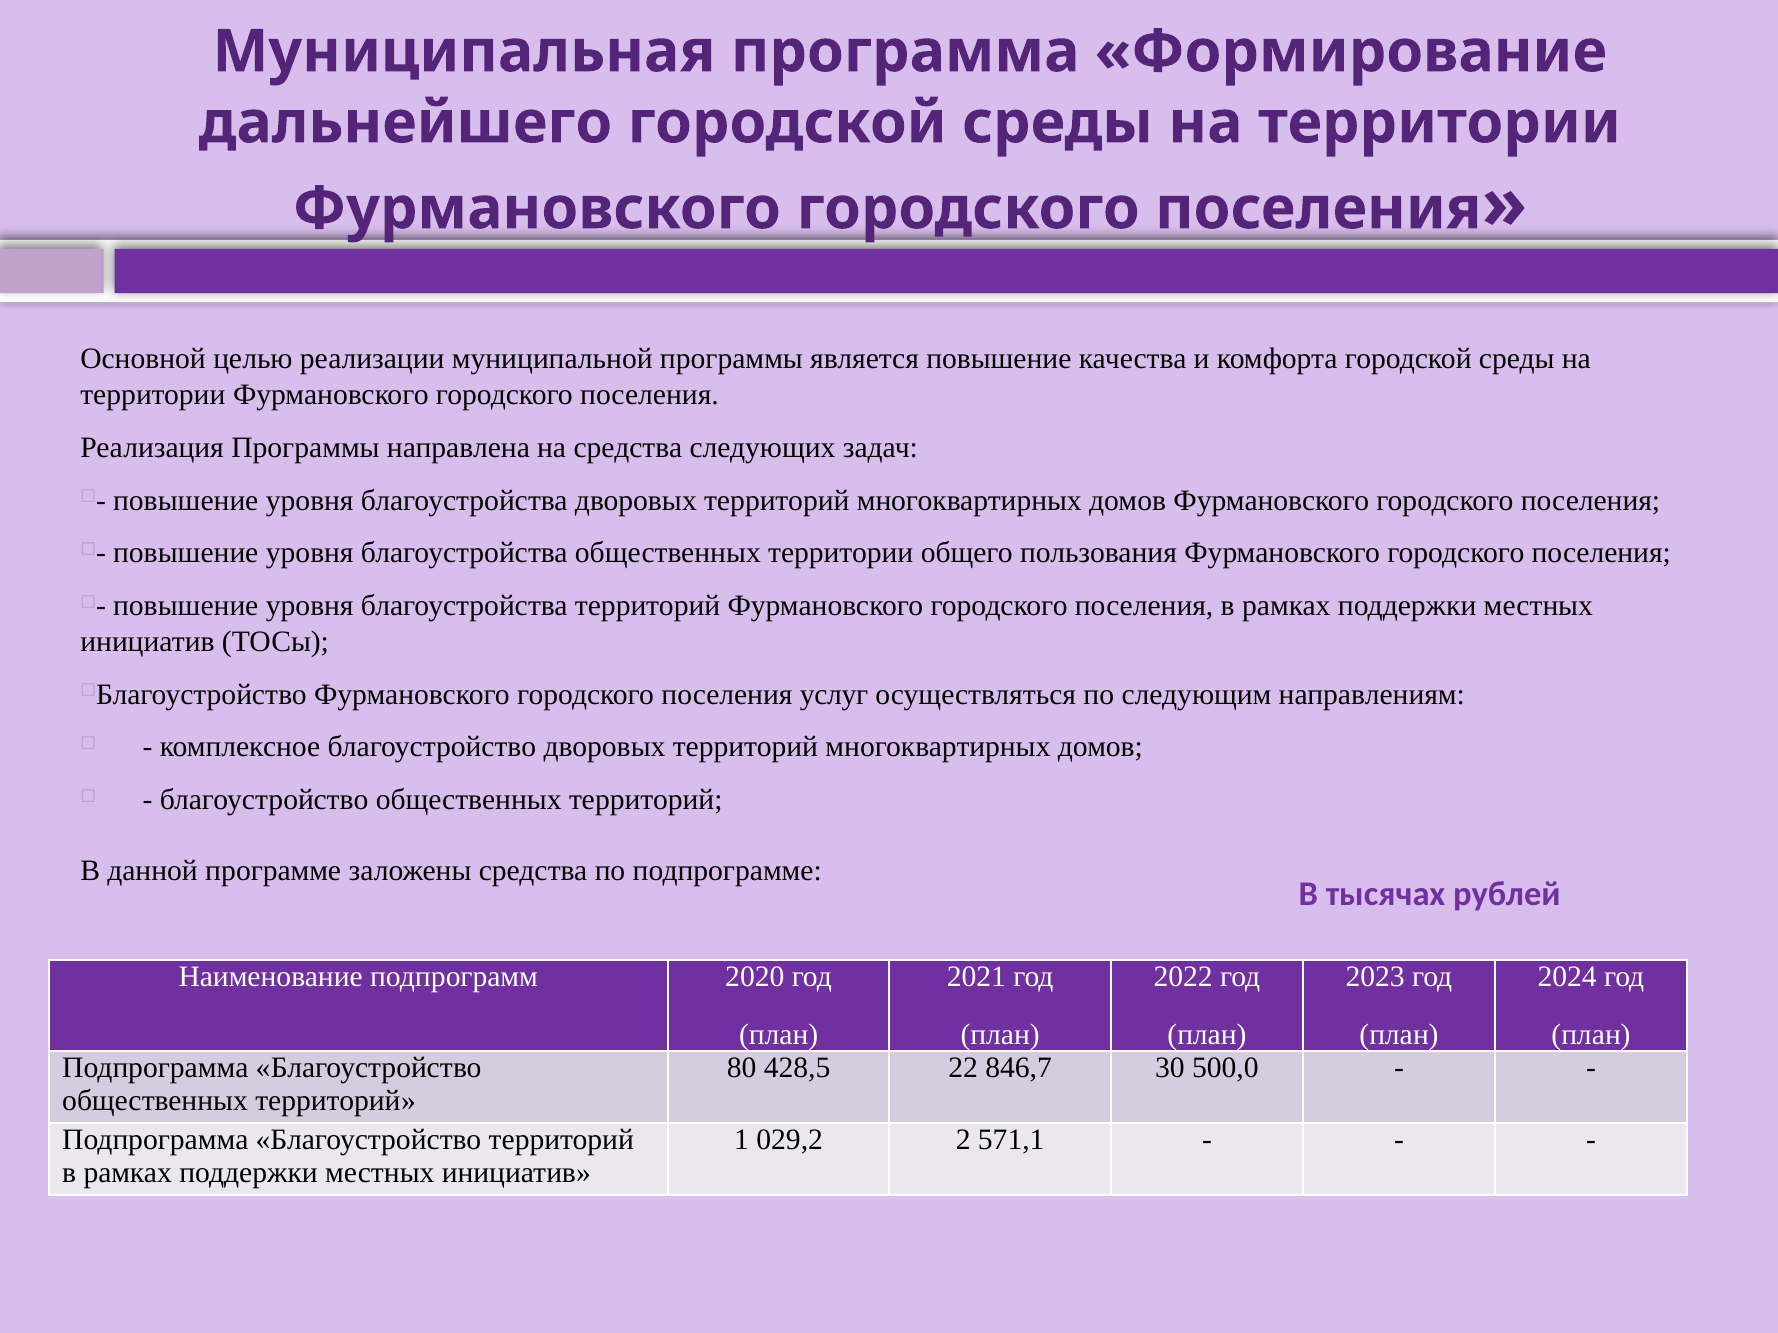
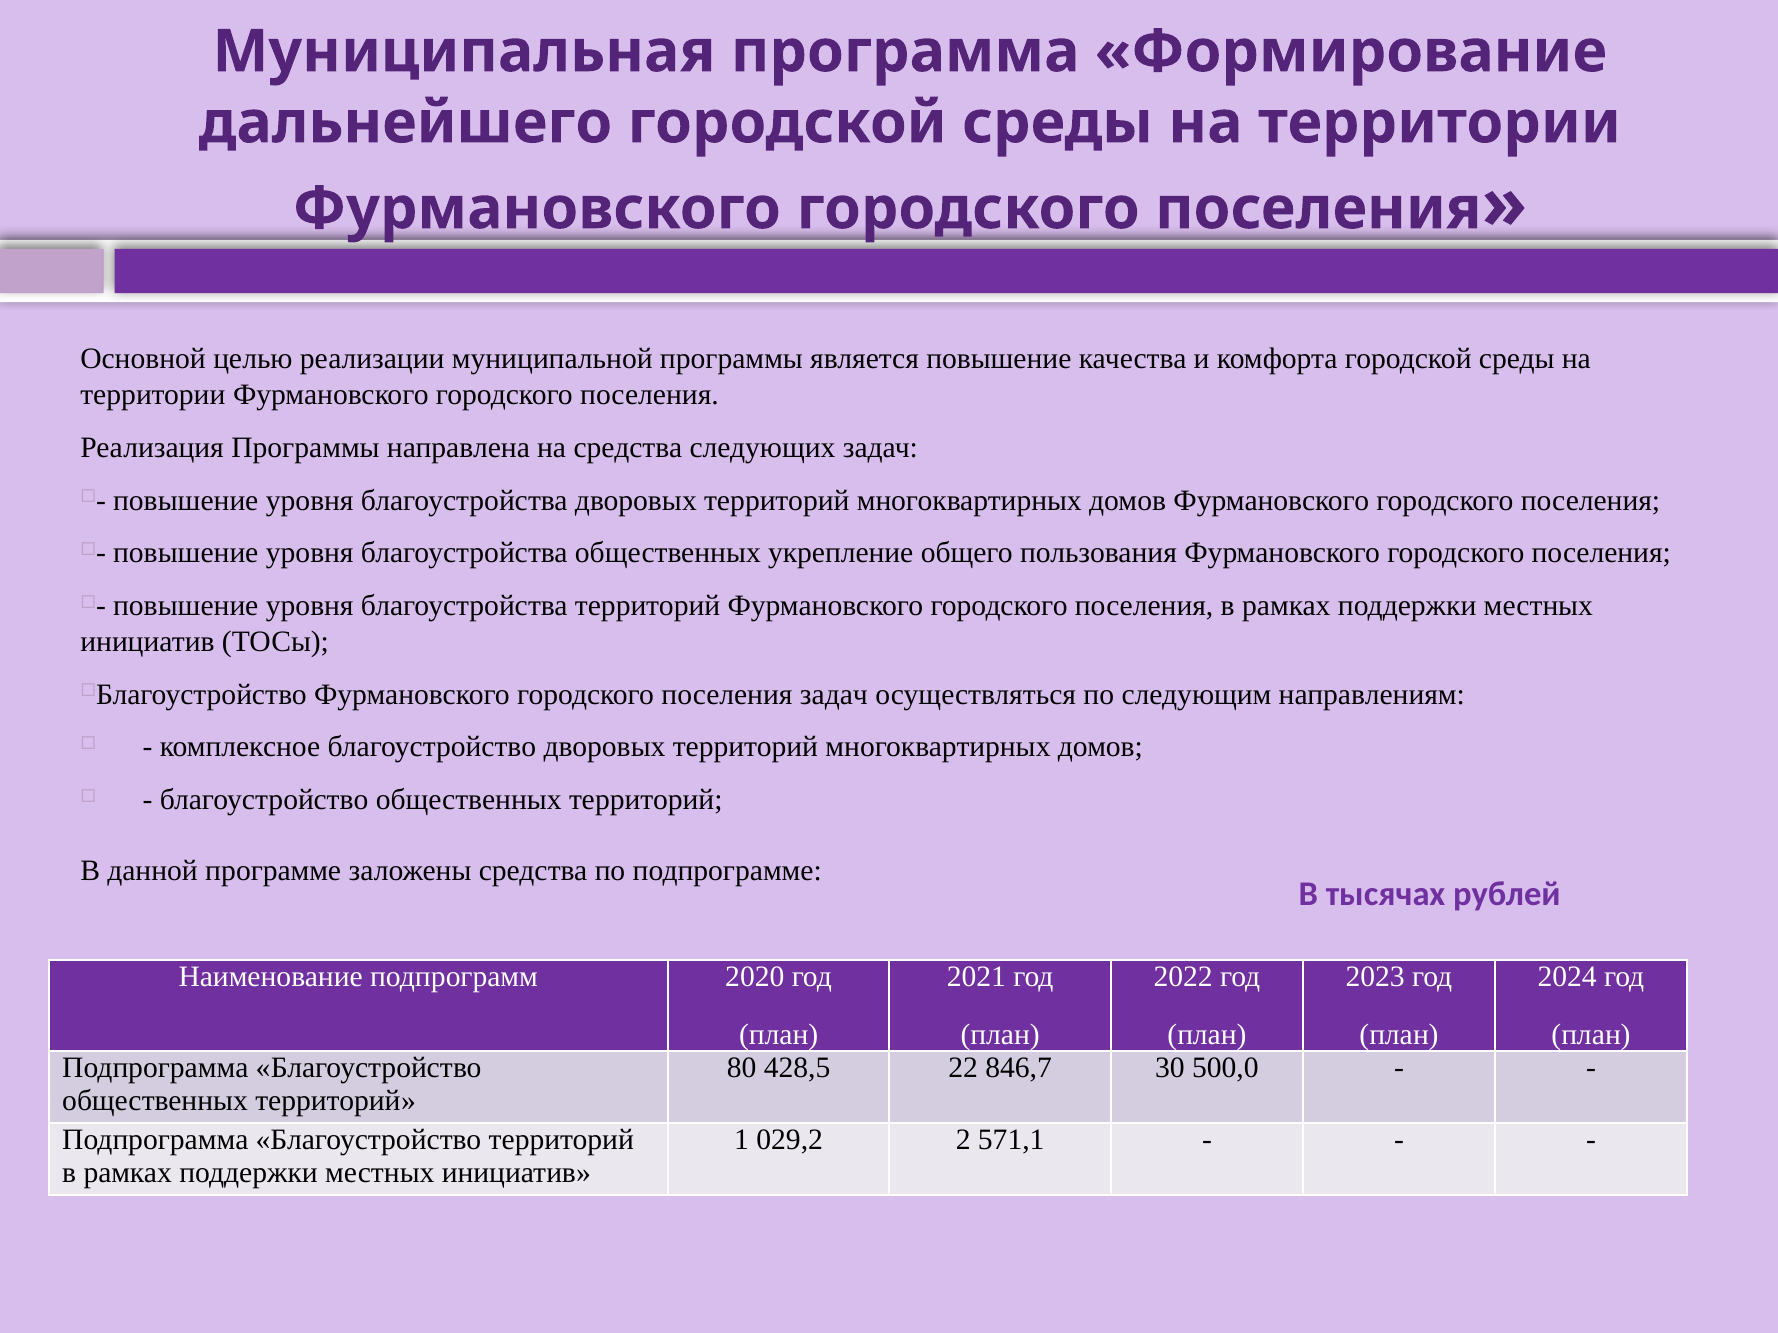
общественных территории: территории -> укрепление
поселения услуг: услуг -> задач
